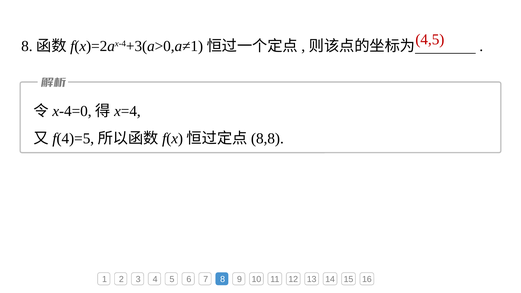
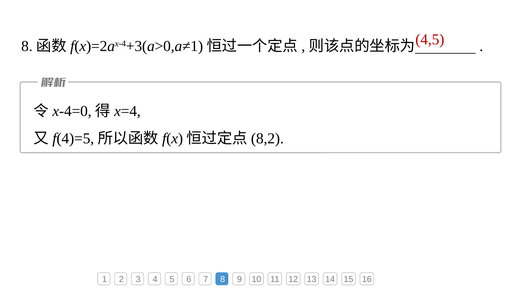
8,8: 8,8 -> 8,2
